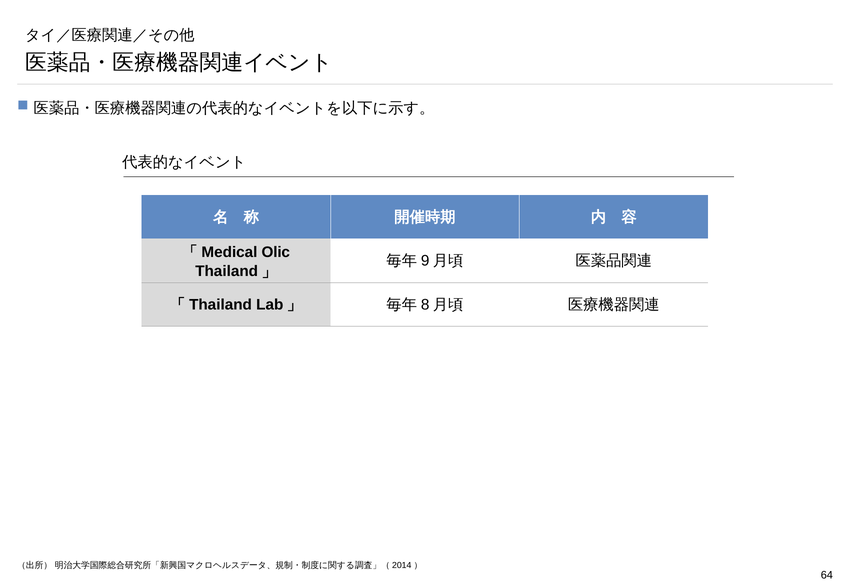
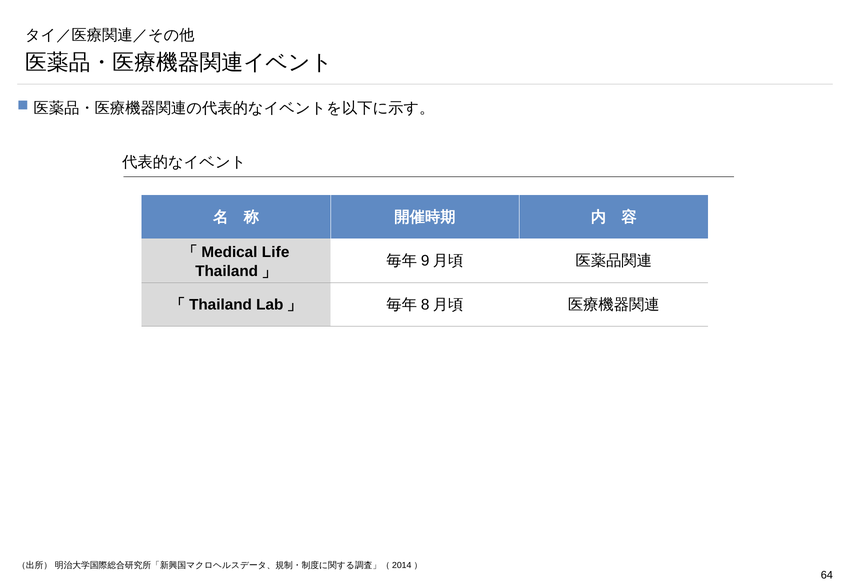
Olic: Olic -> Life
